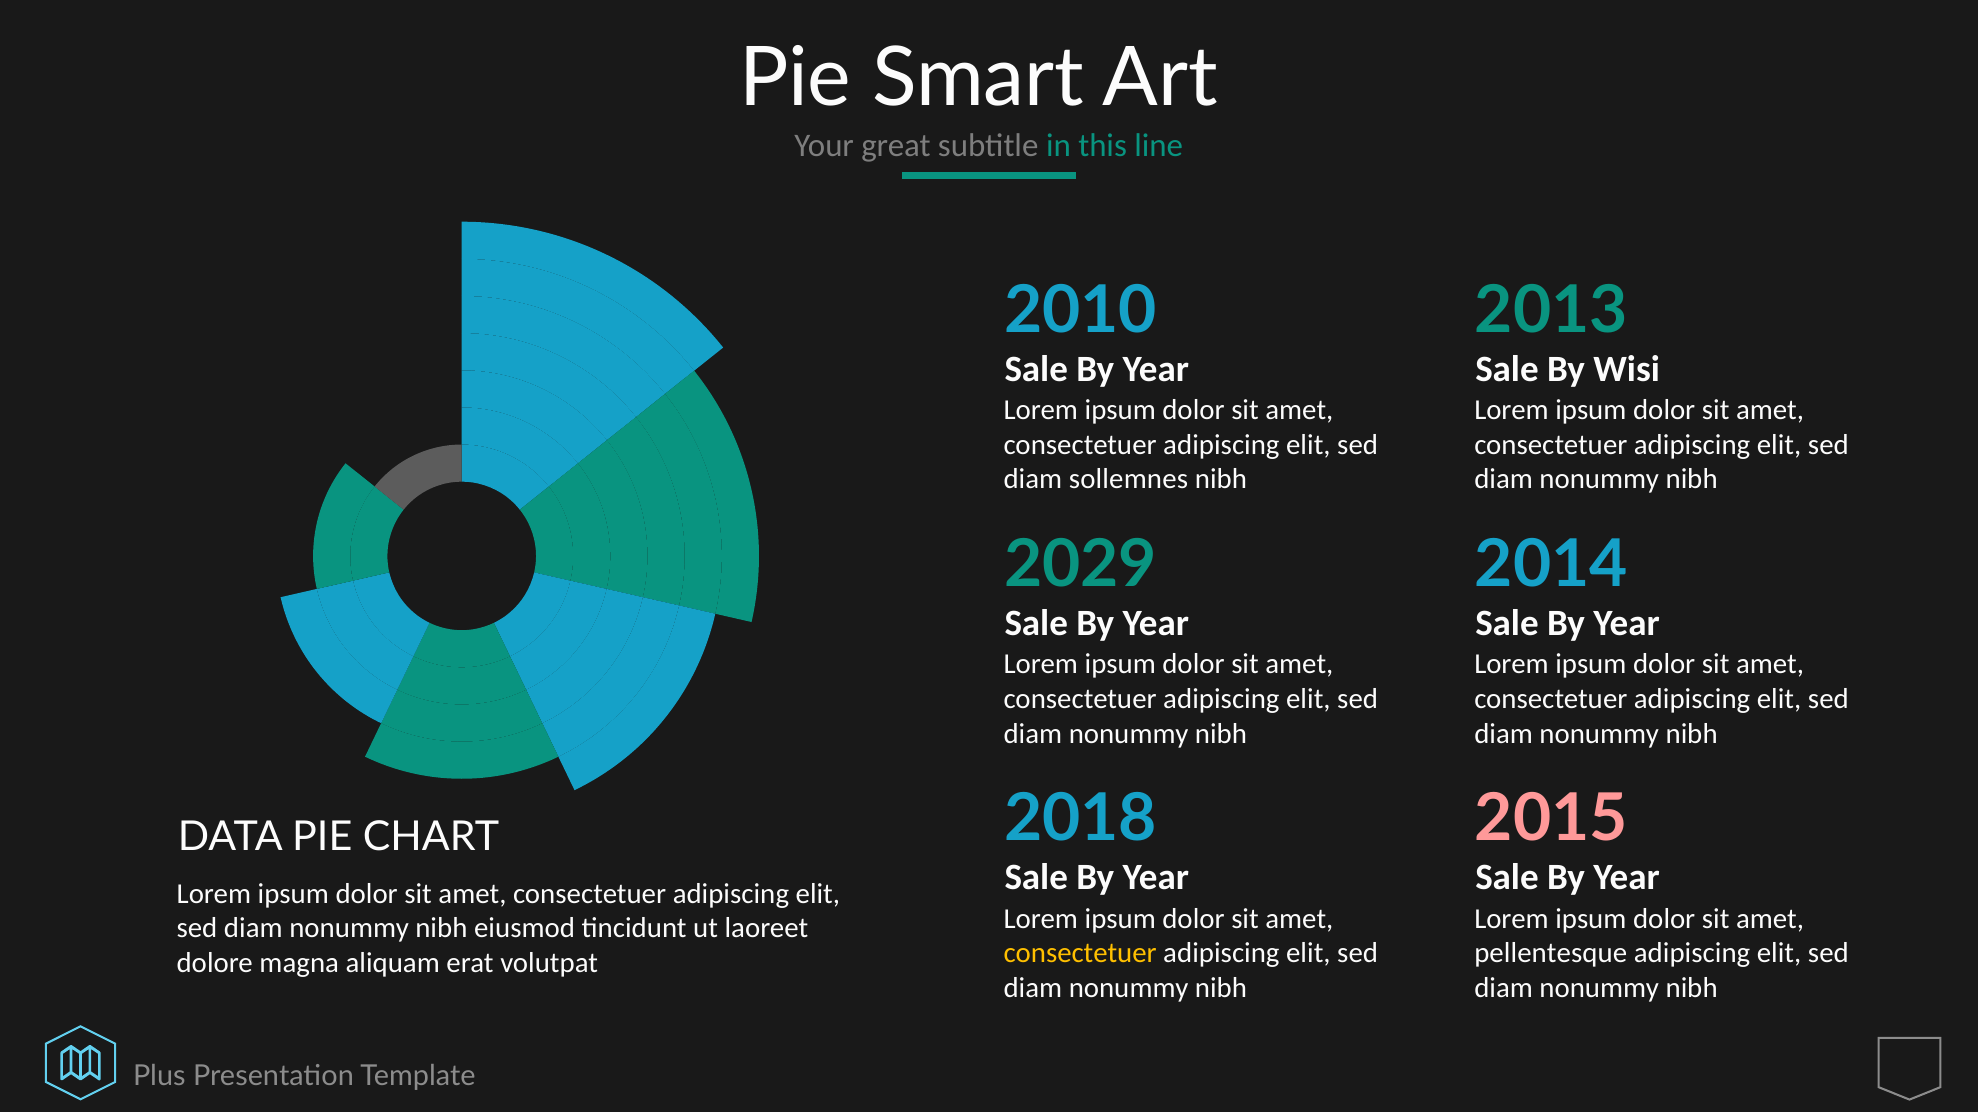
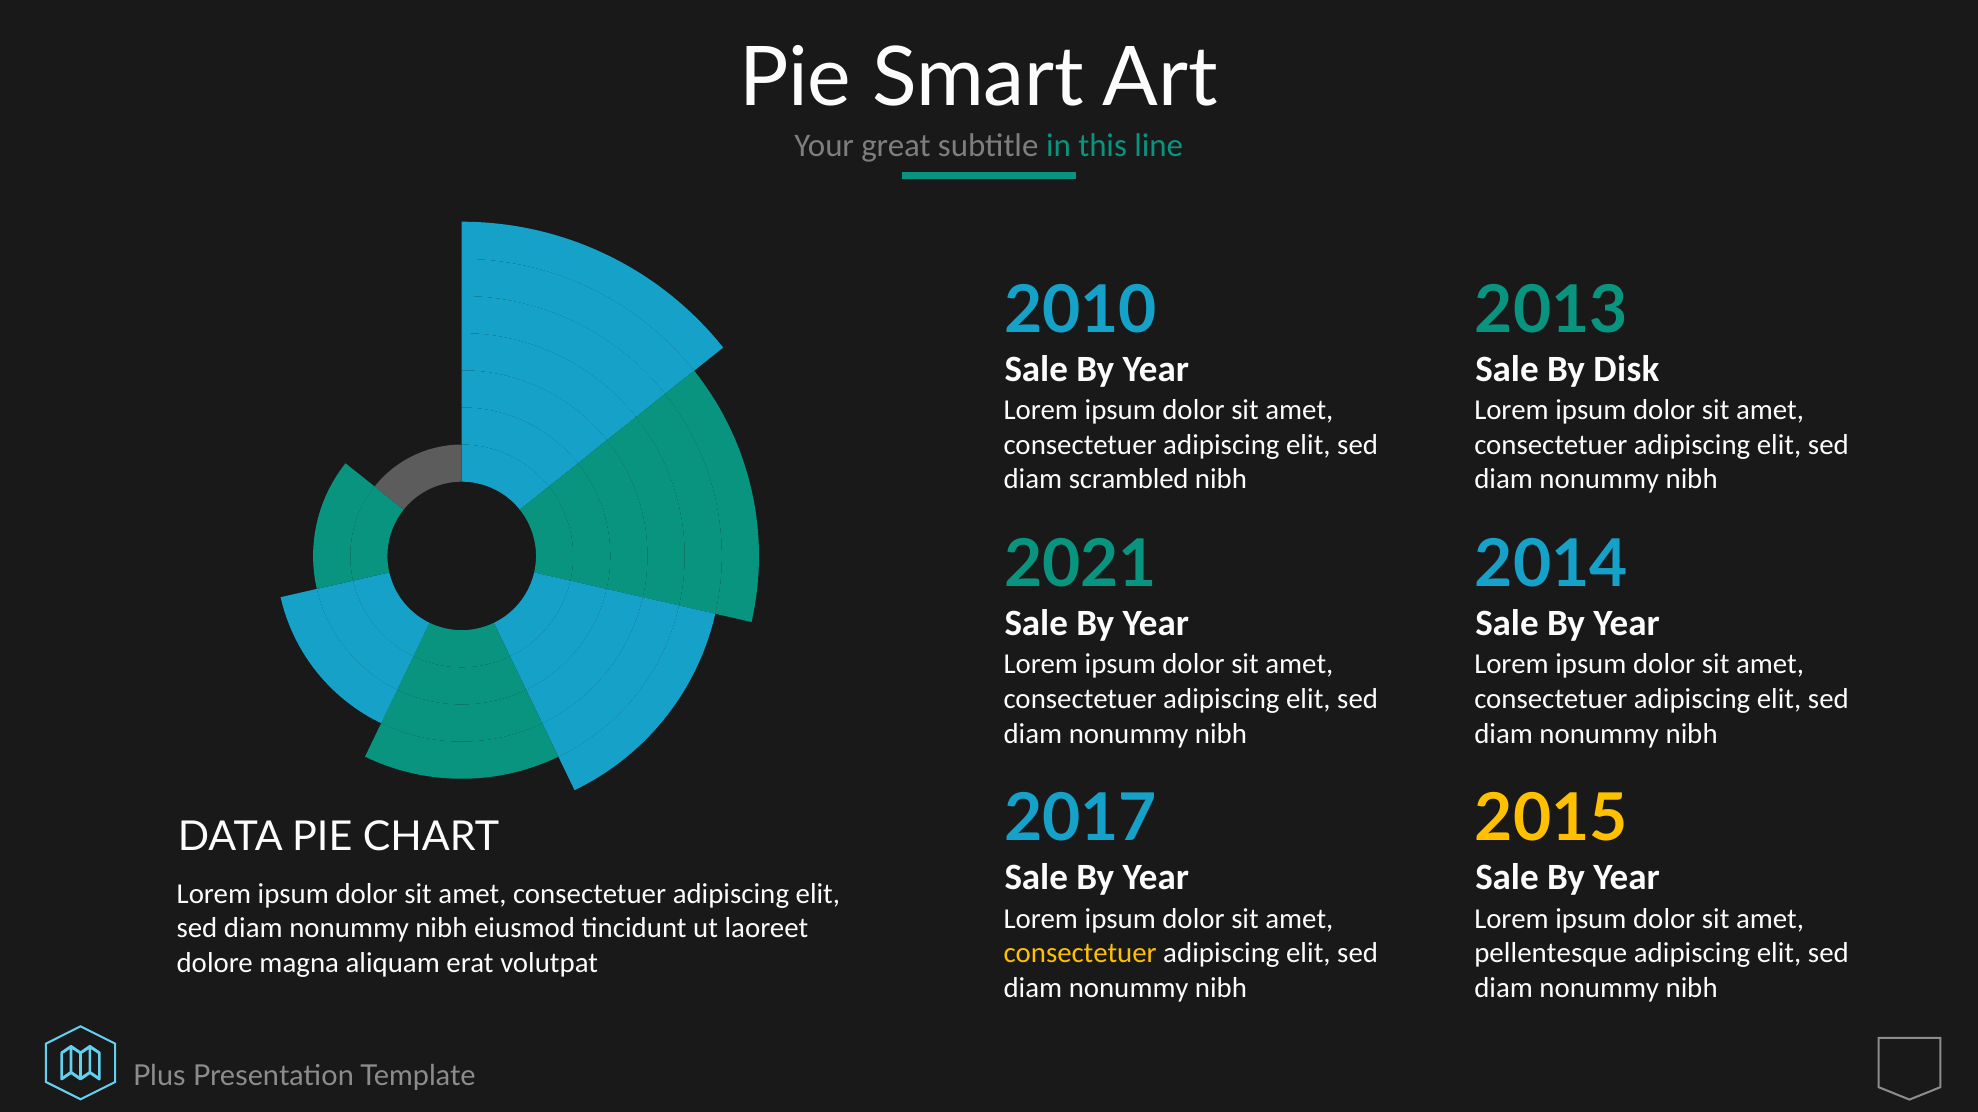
Wisi: Wisi -> Disk
sollemnes: sollemnes -> scrambled
2029: 2029 -> 2021
2018: 2018 -> 2017
2015 colour: pink -> yellow
